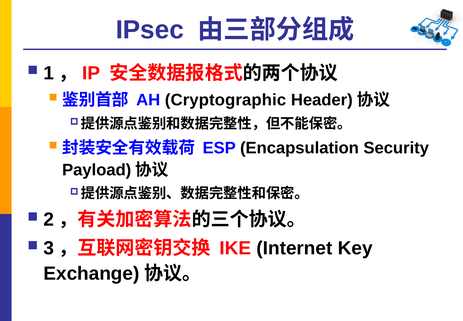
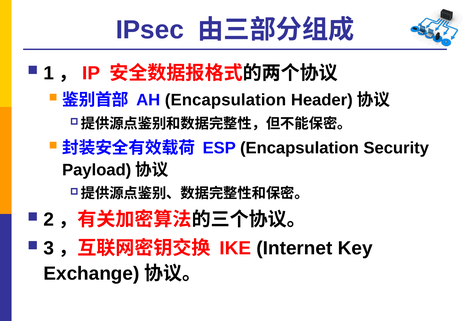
AH Cryptographic: Cryptographic -> Encapsulation
